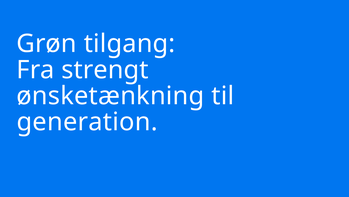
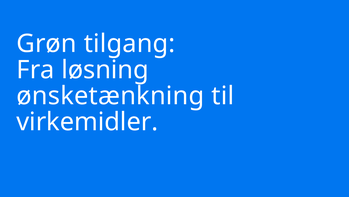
strengt: strengt -> løsning
generation: generation -> virkemidler
